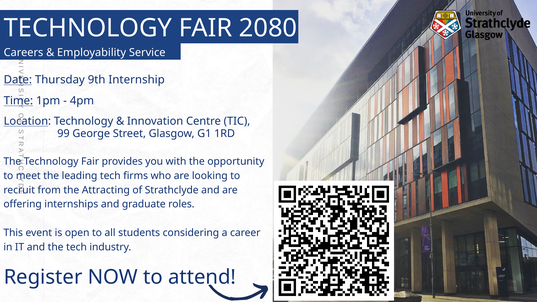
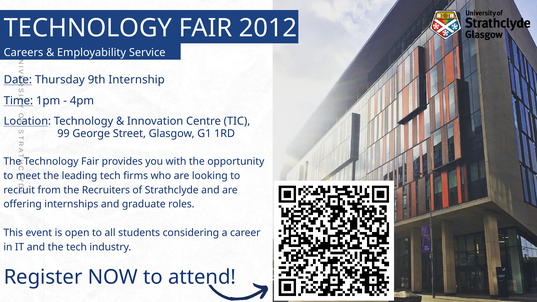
2080: 2080 -> 2012
Attracting: Attracting -> Recruiters
